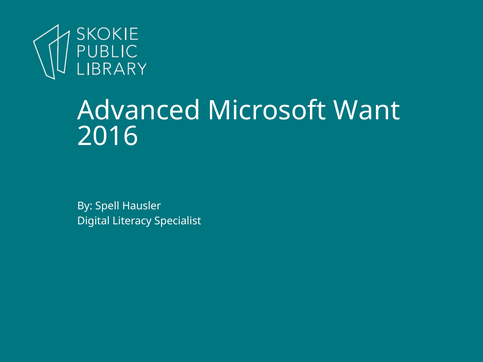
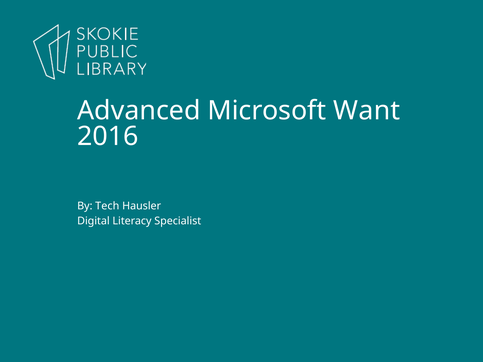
Spell: Spell -> Tech
